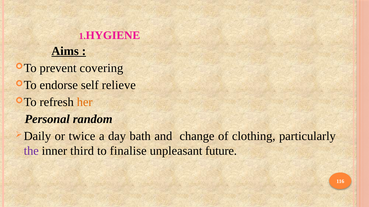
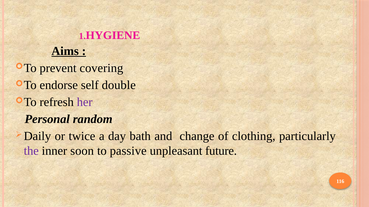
relieve: relieve -> double
her colour: orange -> purple
third: third -> soon
finalise: finalise -> passive
